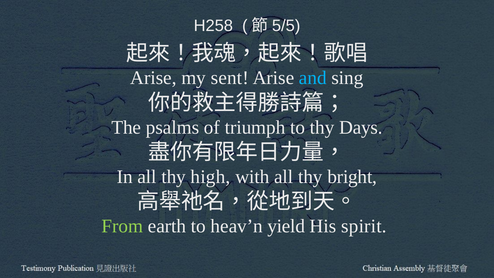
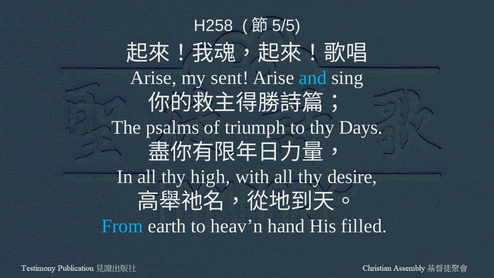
bright: bright -> desire
From colour: light green -> light blue
yield: yield -> hand
spirit: spirit -> filled
